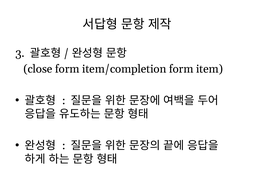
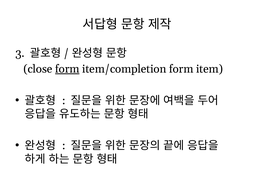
form at (67, 69) underline: none -> present
